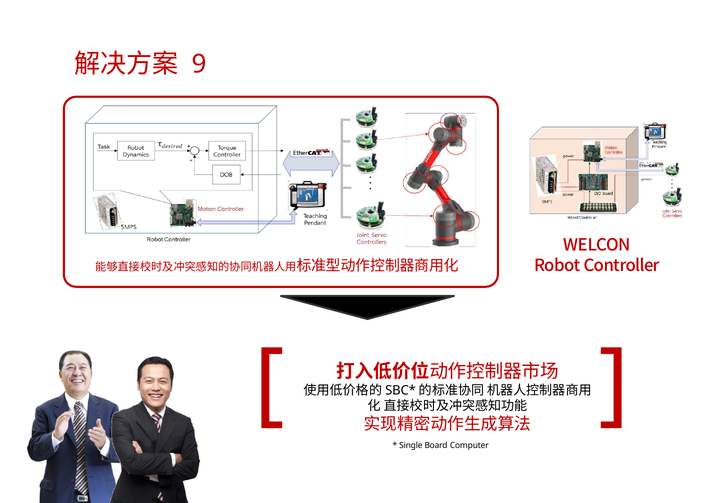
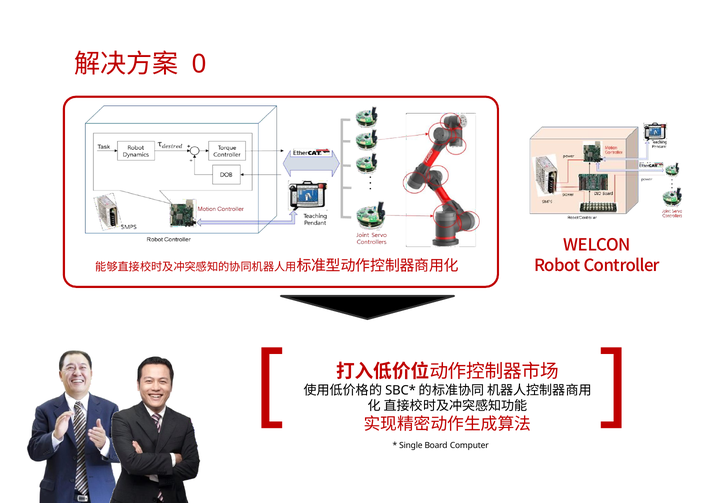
9: 9 -> 0
